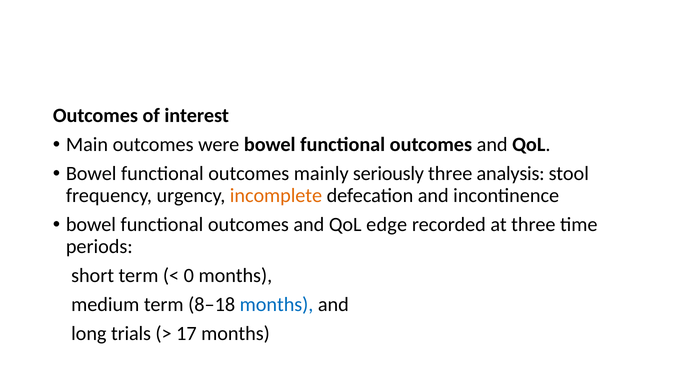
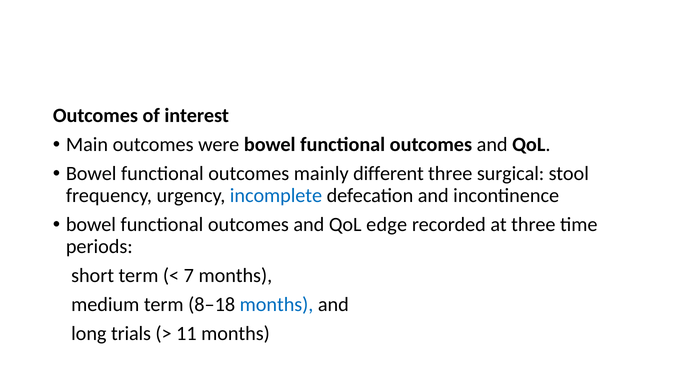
seriously: seriously -> different
analysis: analysis -> surgical
incomplete colour: orange -> blue
0: 0 -> 7
17: 17 -> 11
